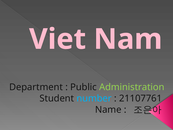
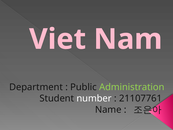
number colour: light blue -> white
